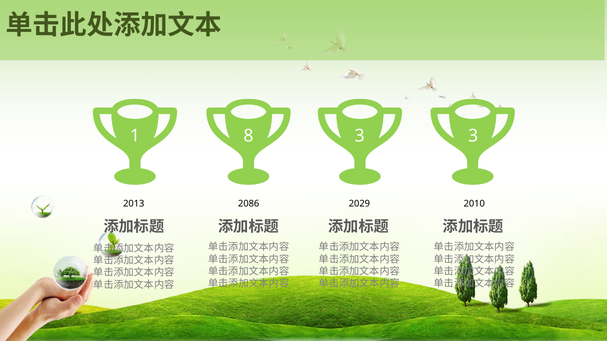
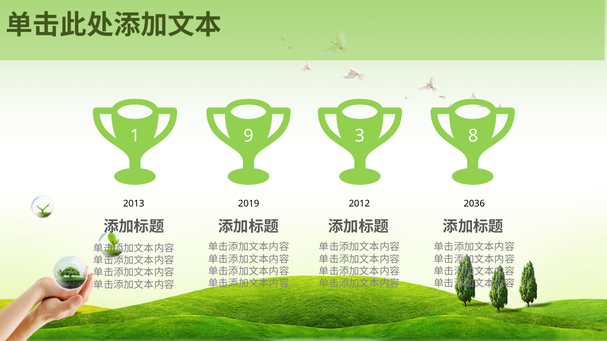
8: 8 -> 9
3 3: 3 -> 8
2086: 2086 -> 2019
2029: 2029 -> 2012
2010: 2010 -> 2036
